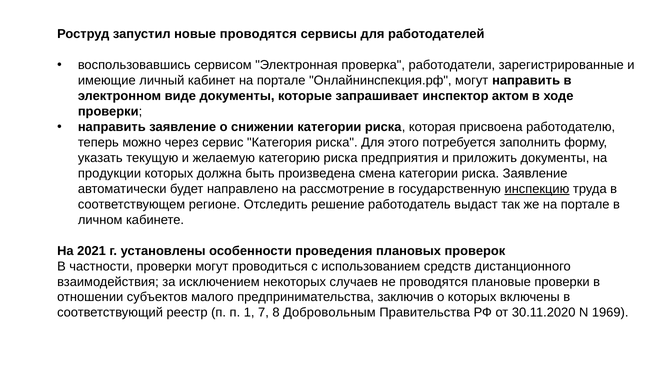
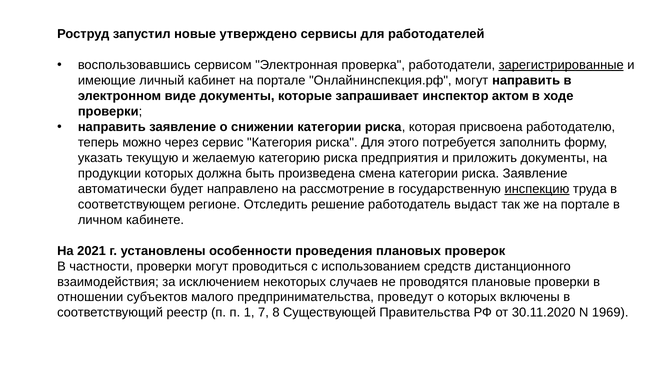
новые проводятся: проводятся -> утверждено
зарегистрированные underline: none -> present
заключив: заключив -> проведут
Добровольным: Добровольным -> Существующей
